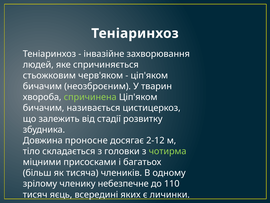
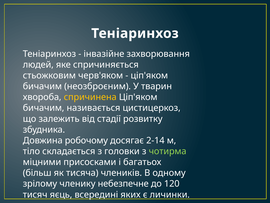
спричинена colour: light green -> yellow
проносне: проносне -> робочому
2-12: 2-12 -> 2-14
110: 110 -> 120
